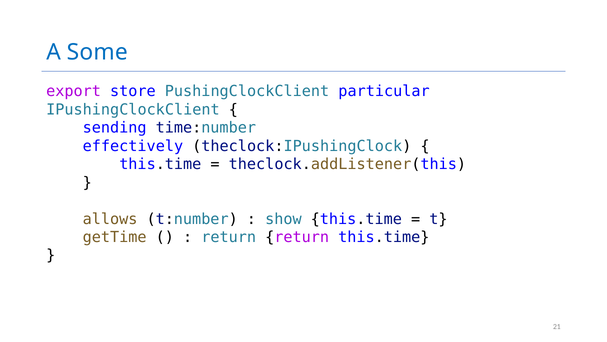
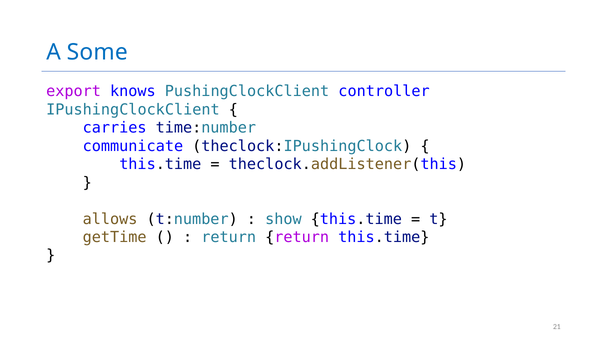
store: store -> knows
particular: particular -> controller
sending: sending -> carries
effectively: effectively -> communicate
